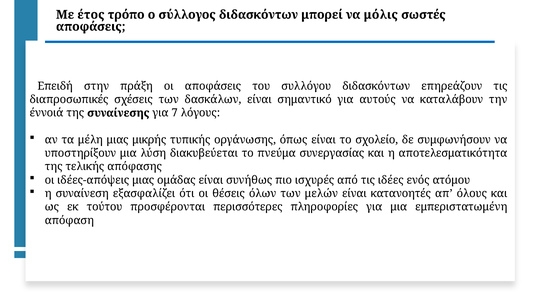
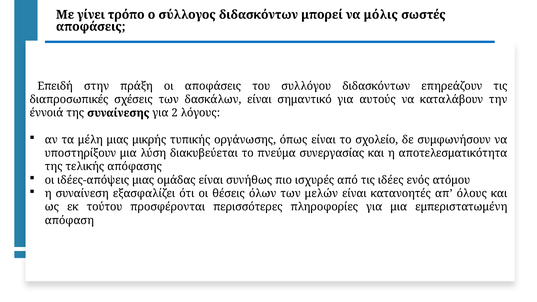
έτος: έτος -> γίνει
7: 7 -> 2
